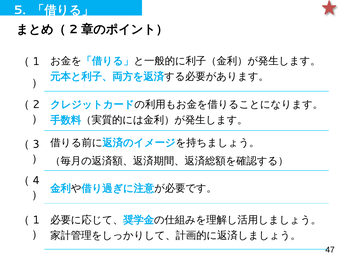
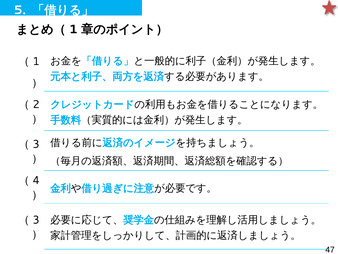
2 at (73, 29): 2 -> 1
1 at (36, 219): 1 -> 3
